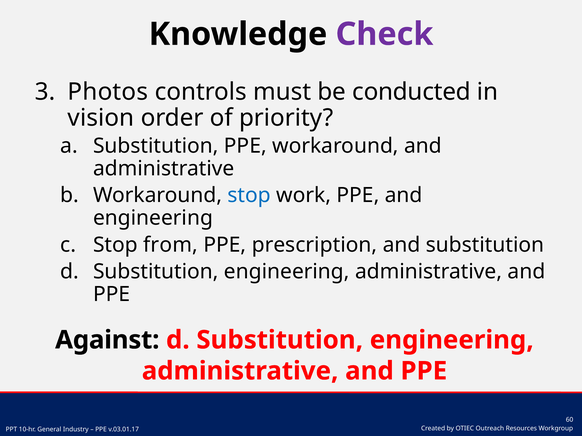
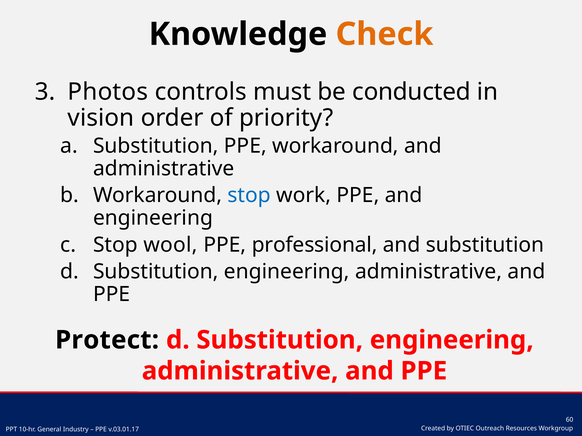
Check colour: purple -> orange
from: from -> wool
prescription: prescription -> professional
Against: Against -> Protect
